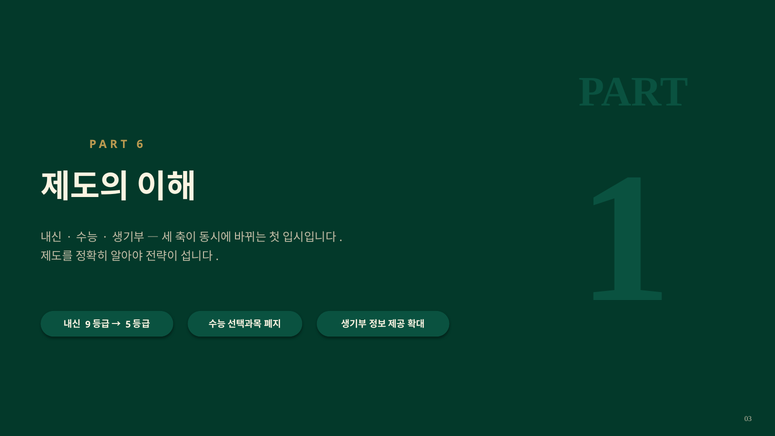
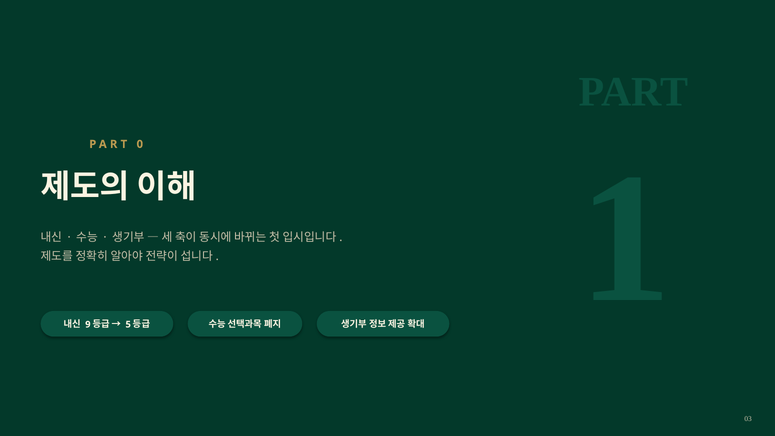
6: 6 -> 0
